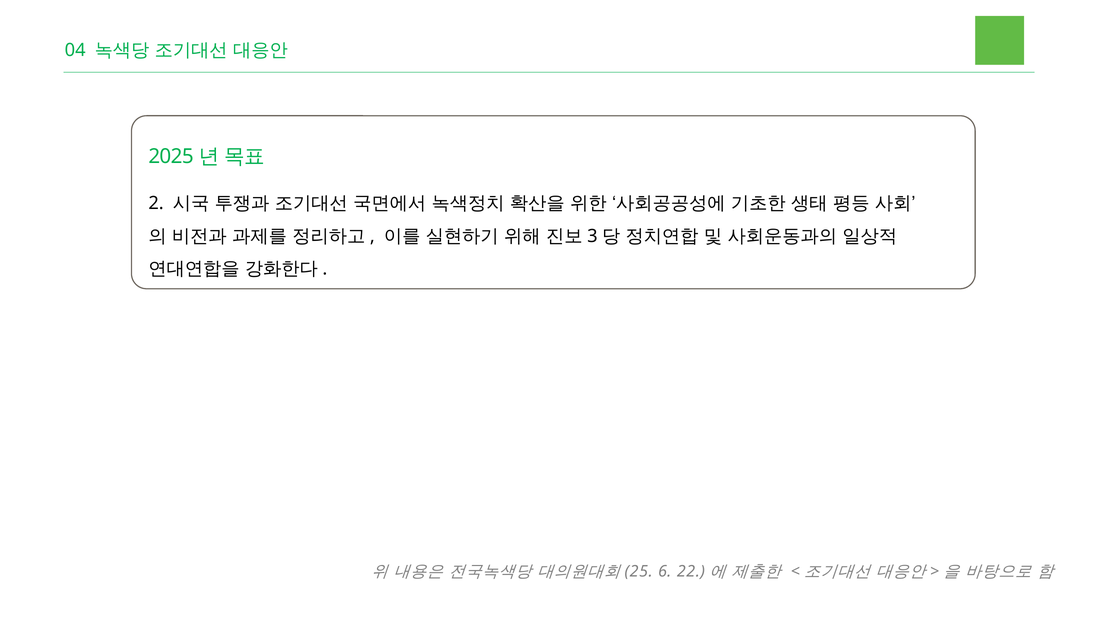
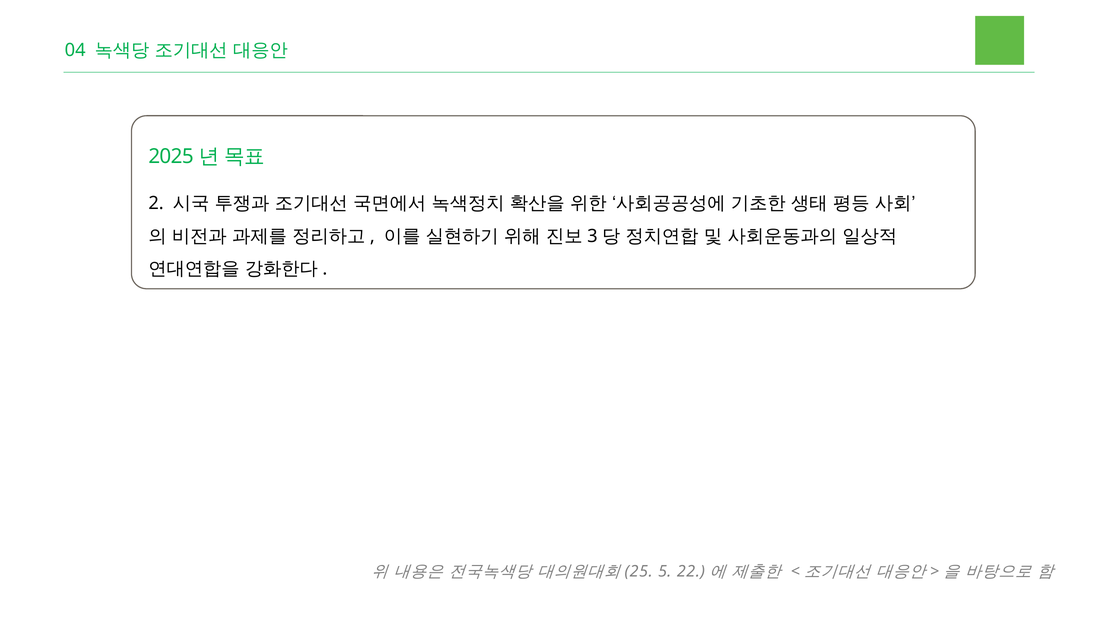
6: 6 -> 5
